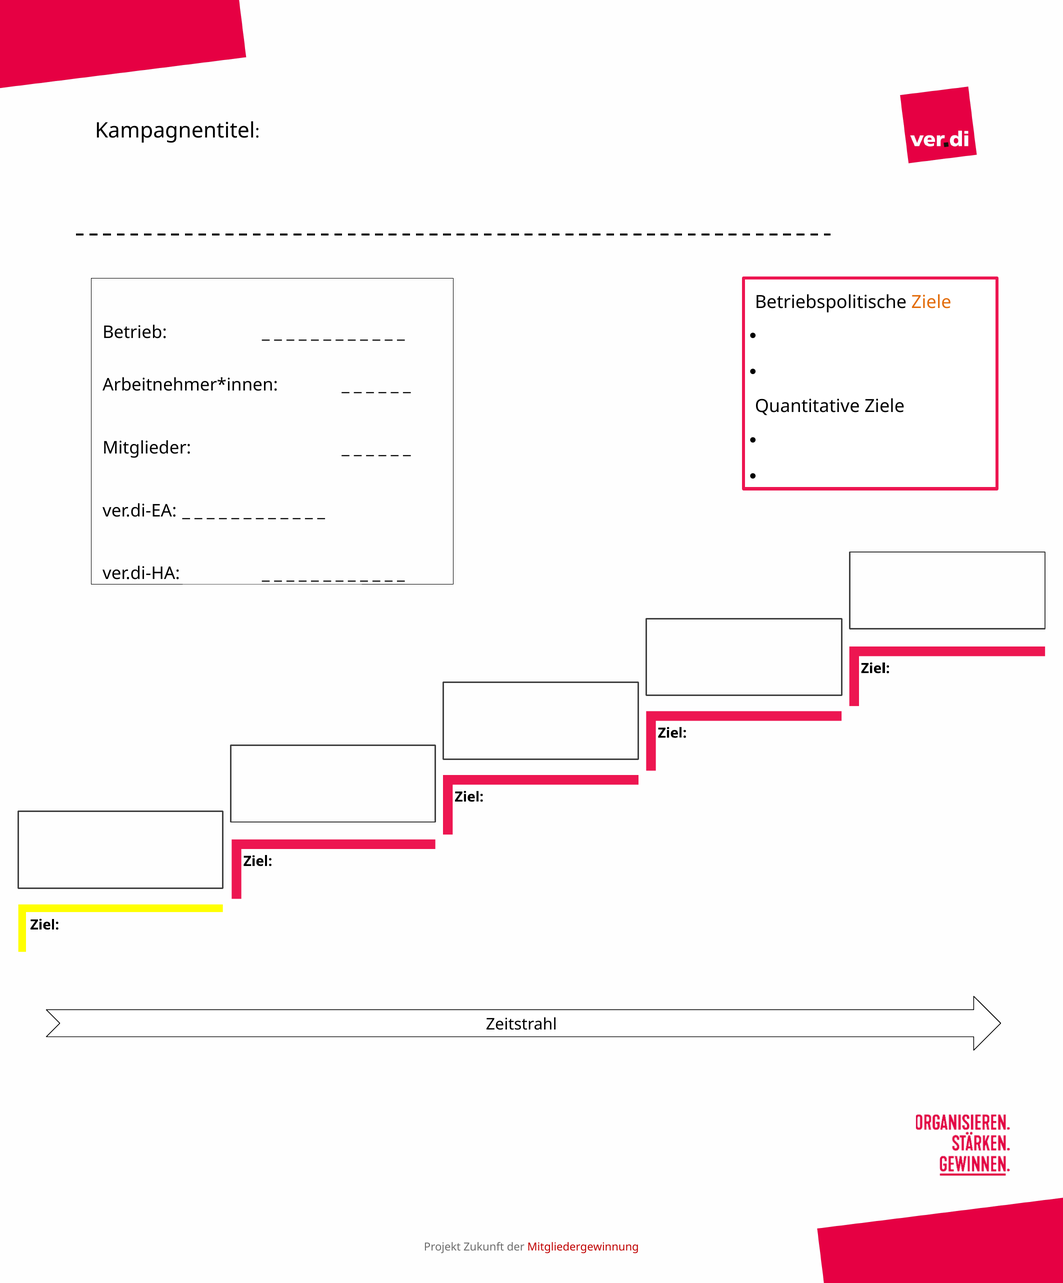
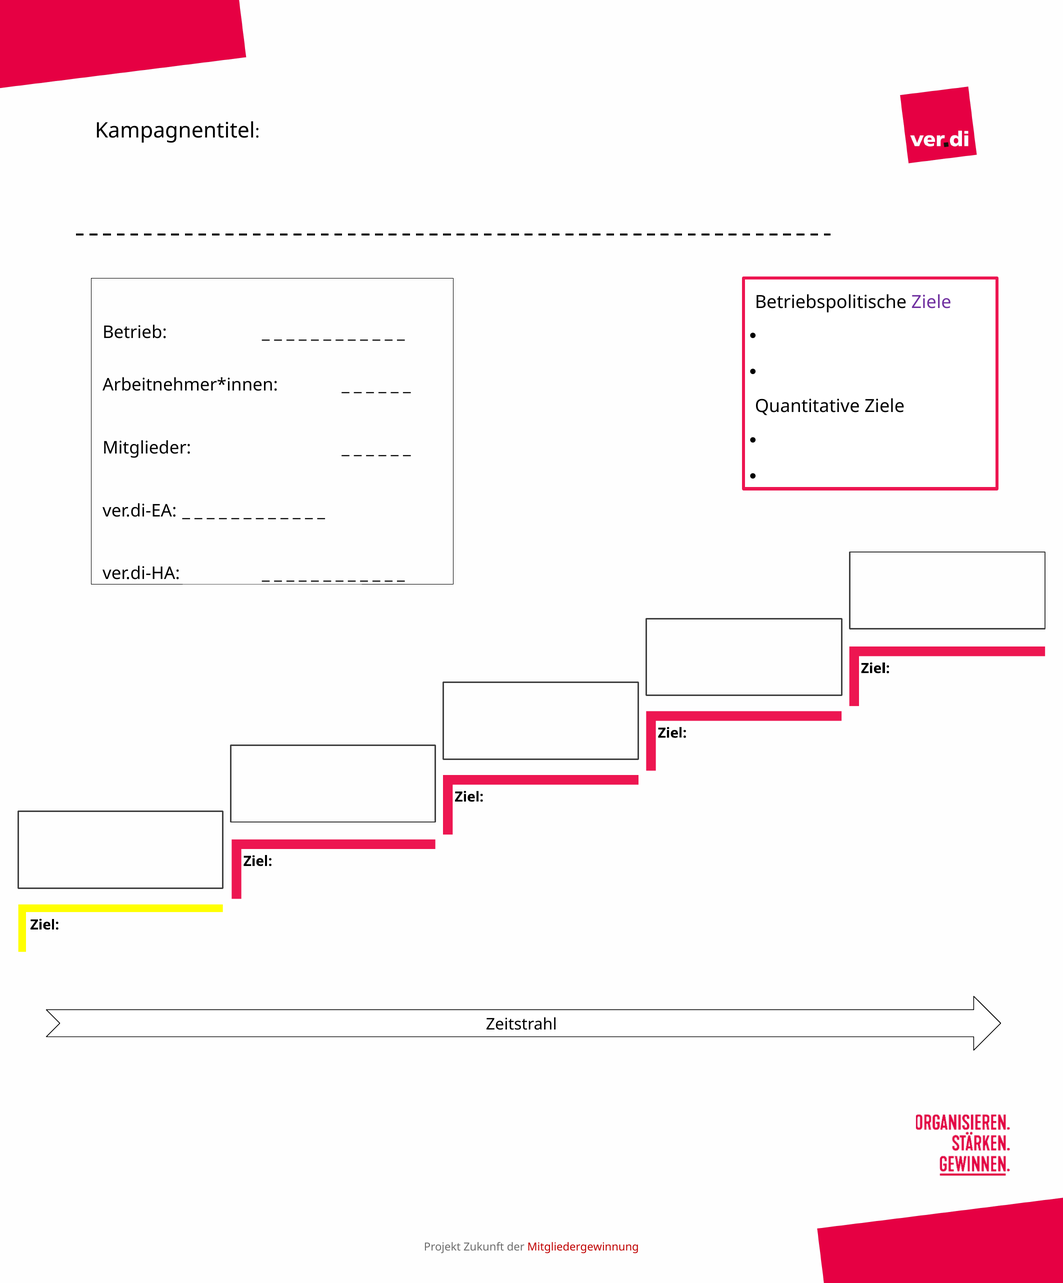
Ziele at (931, 302) colour: orange -> purple
